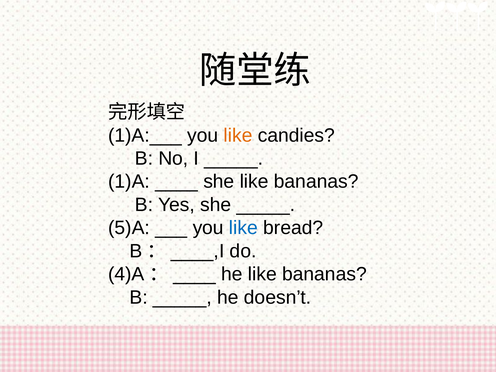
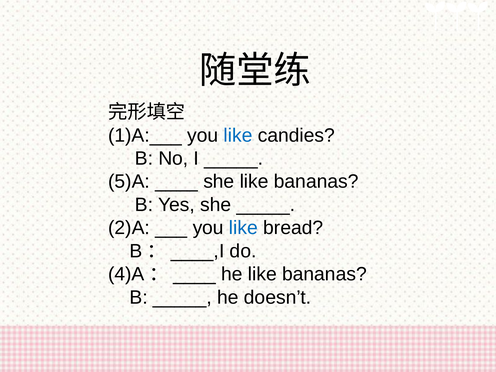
like at (238, 135) colour: orange -> blue
1)A: 1)A -> 5)A
5)A: 5)A -> 2)A
